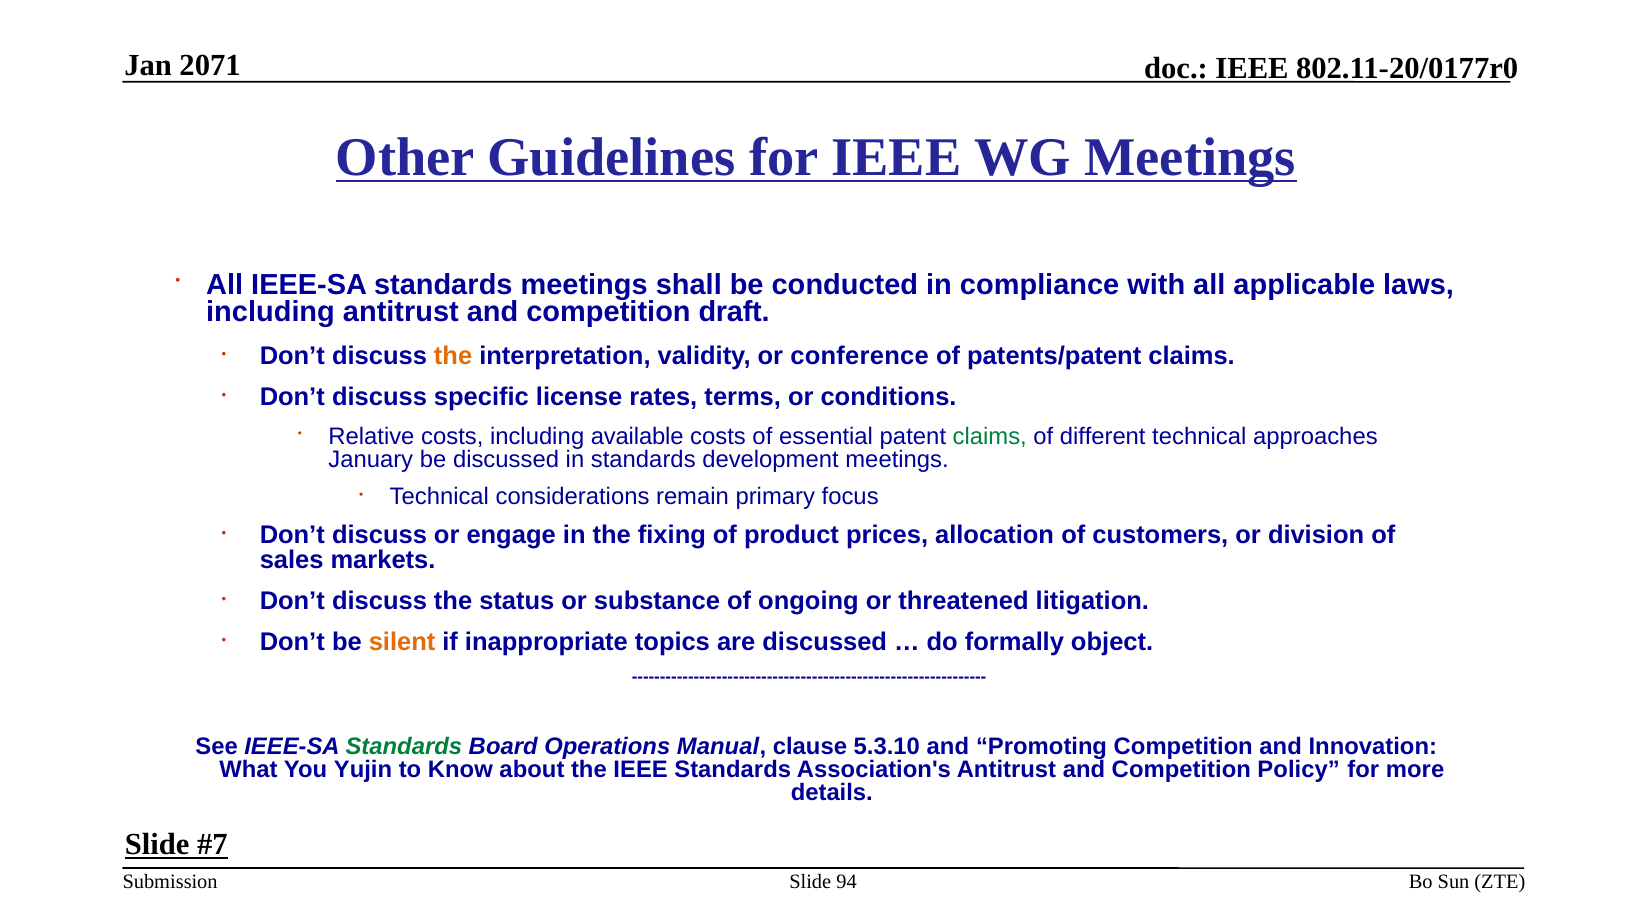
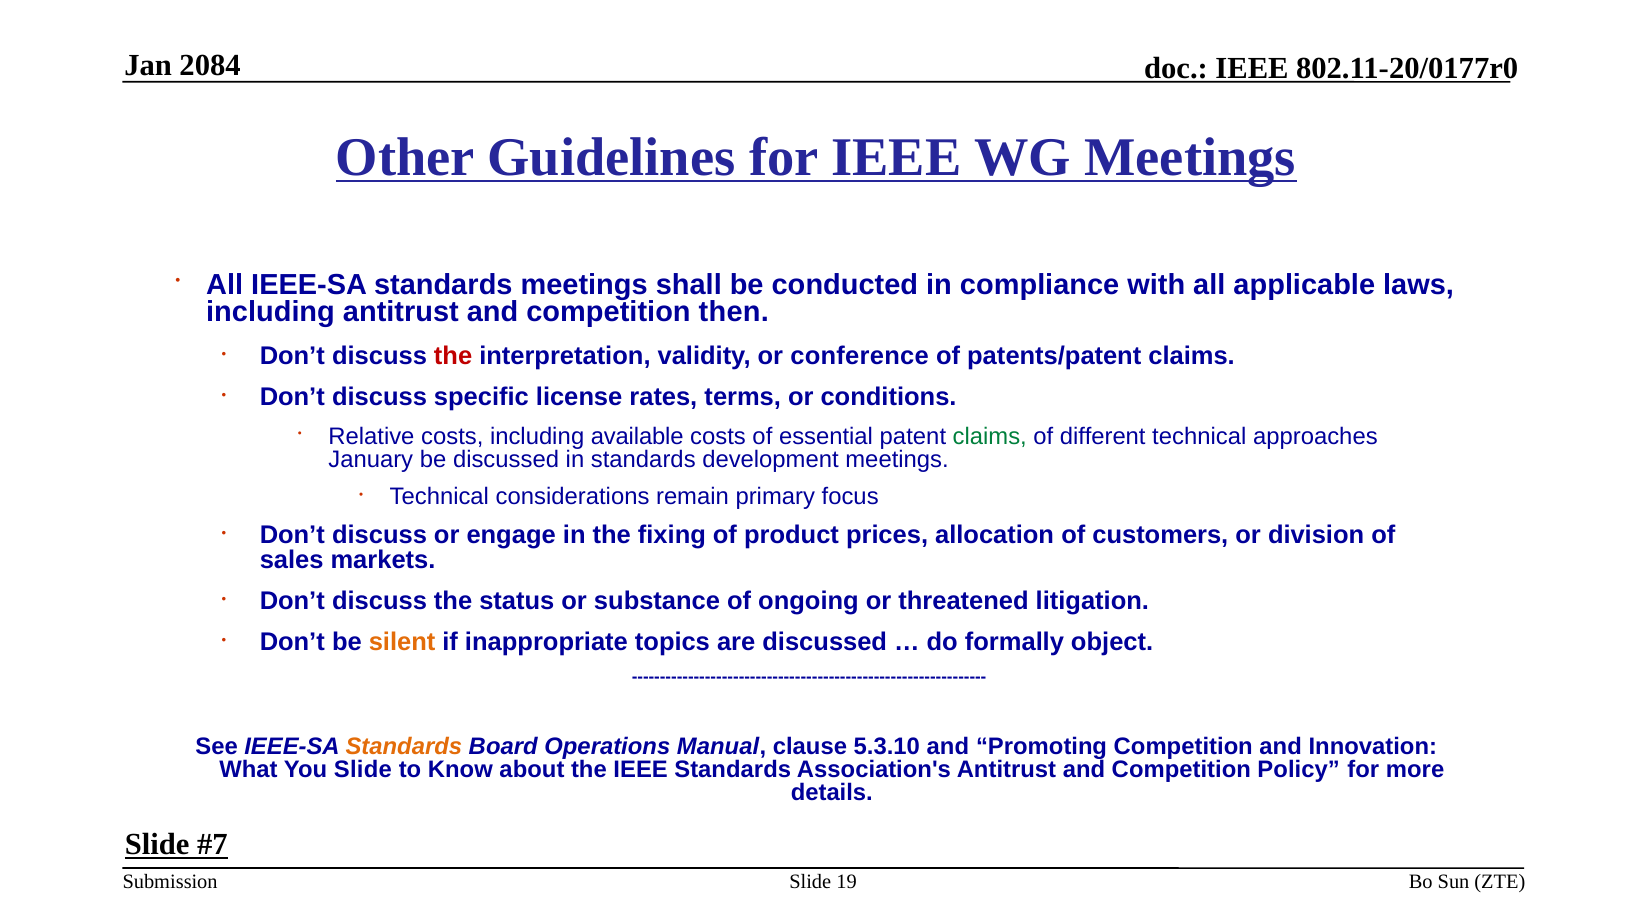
2071: 2071 -> 2084
draft: draft -> then
the at (453, 356) colour: orange -> red
Standards at (404, 747) colour: green -> orange
You Yujin: Yujin -> Slide
94: 94 -> 19
